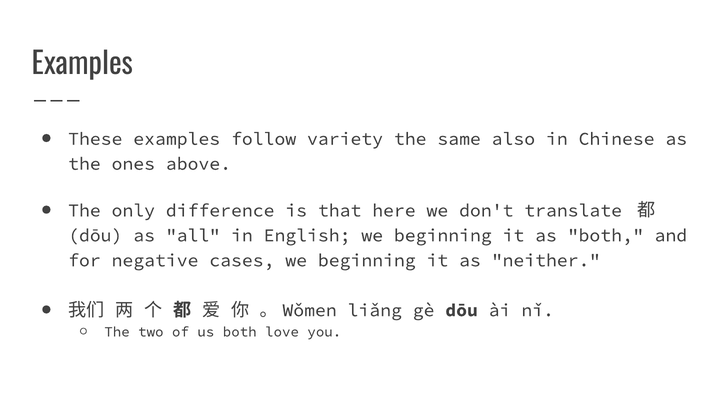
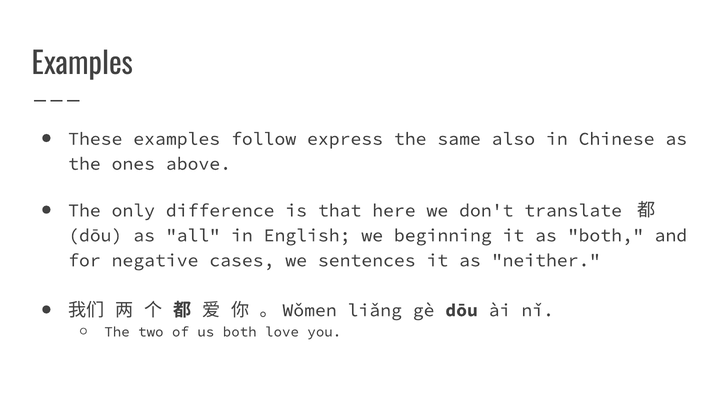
variety: variety -> express
cases we beginning: beginning -> sentences
